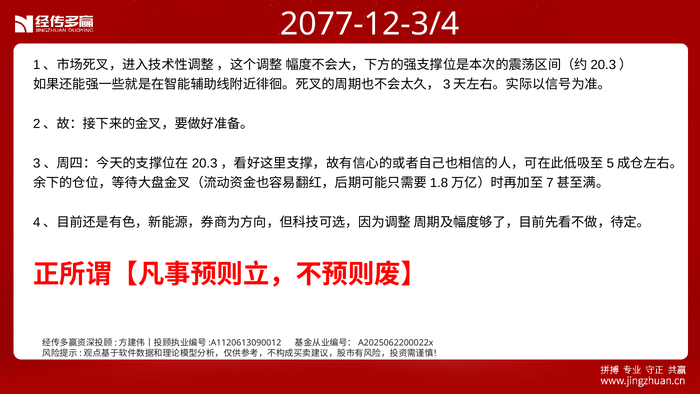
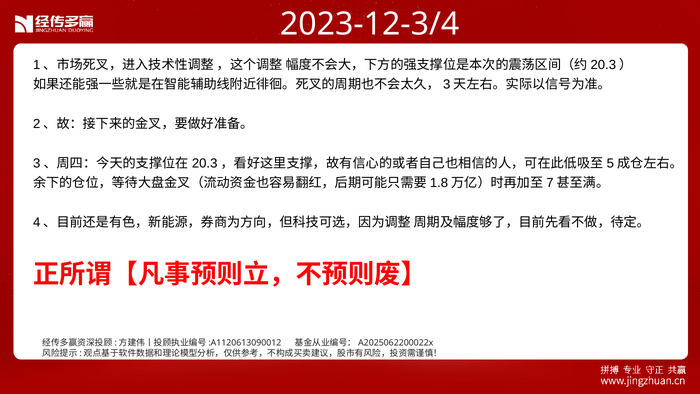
2077-12-3/4: 2077-12-3/4 -> 2023-12-3/4
